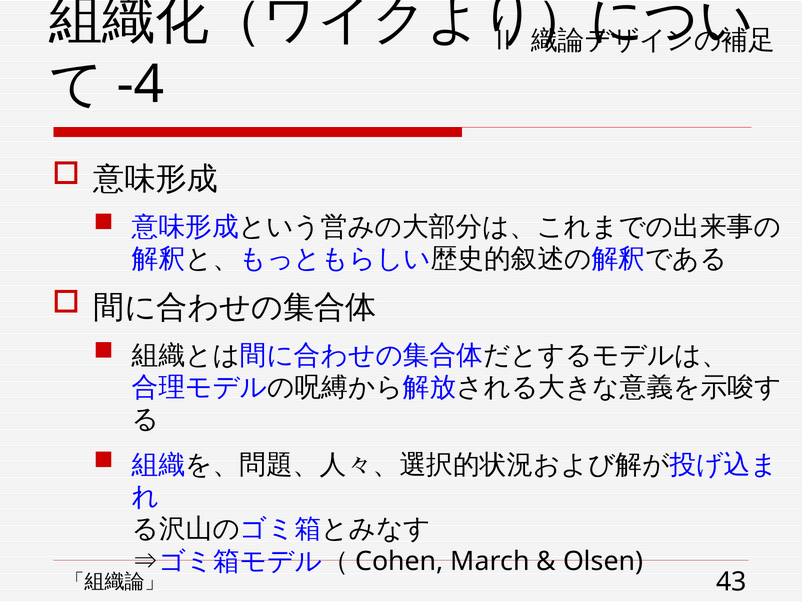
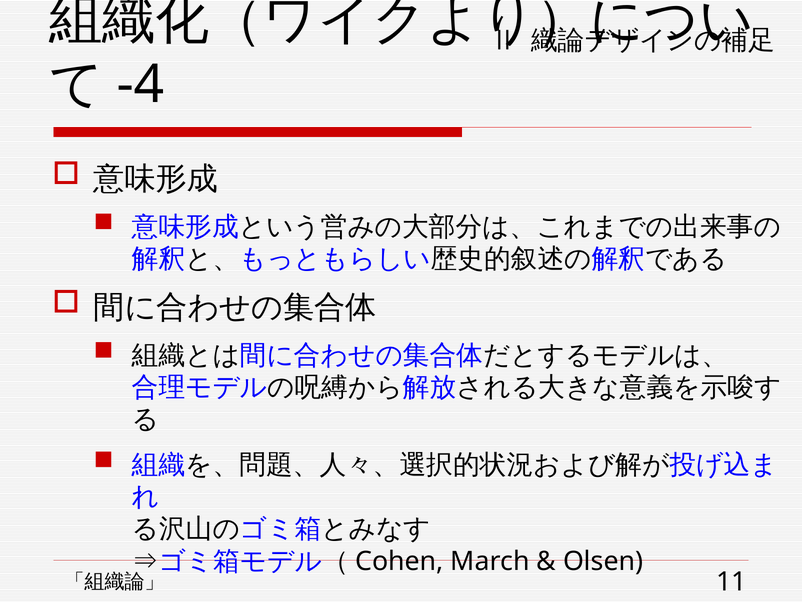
43: 43 -> 11
